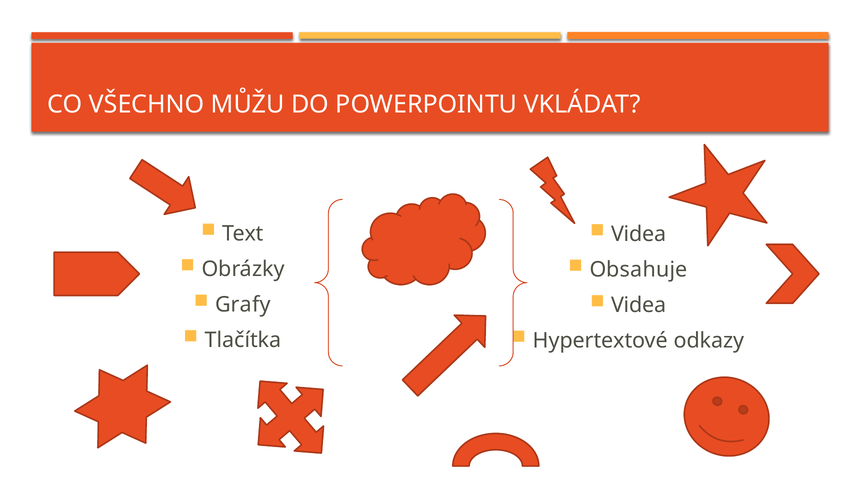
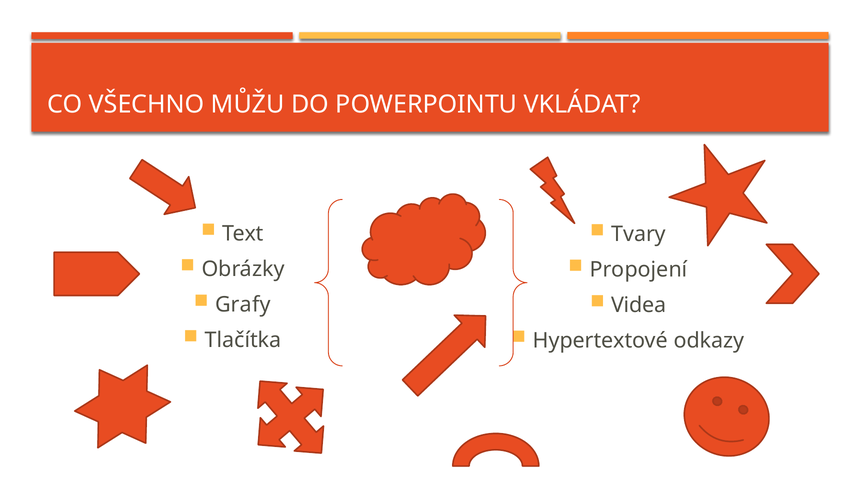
Videa at (639, 234): Videa -> Tvary
Obsahuje: Obsahuje -> Propojení
